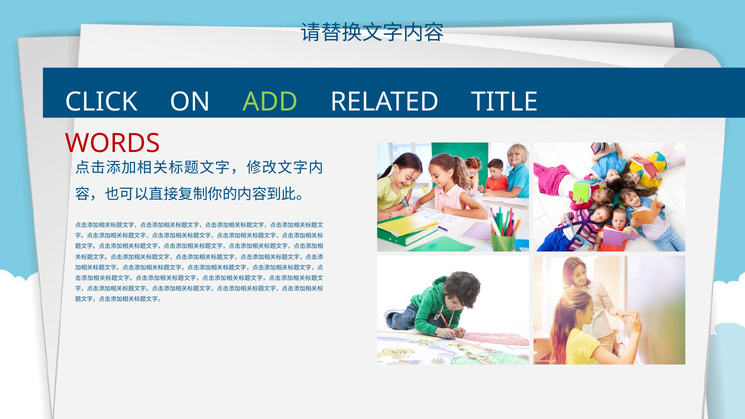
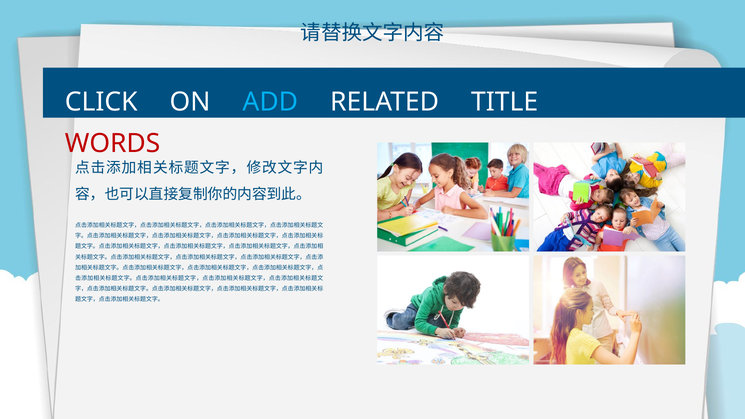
ADD colour: light green -> light blue
